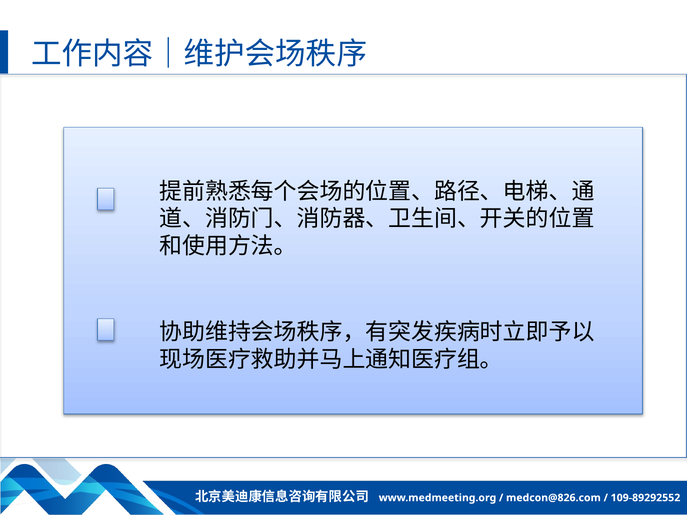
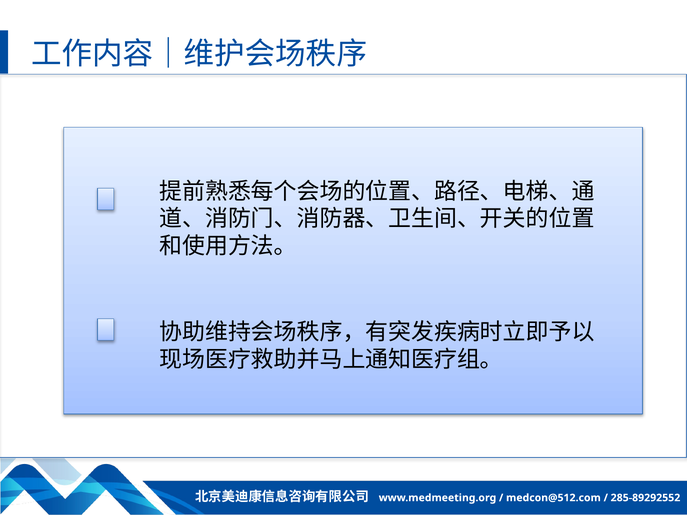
medcon@826.com: medcon@826.com -> medcon@512.com
109-89292552: 109-89292552 -> 285-89292552
